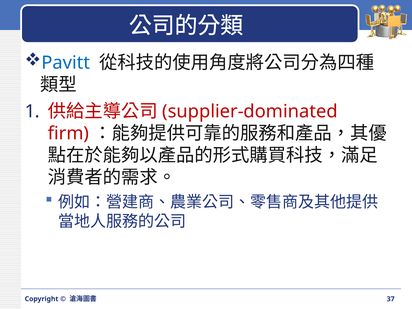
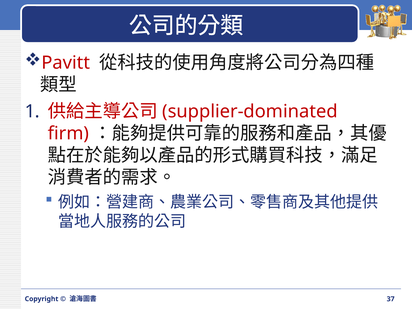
Pavitt colour: blue -> red
